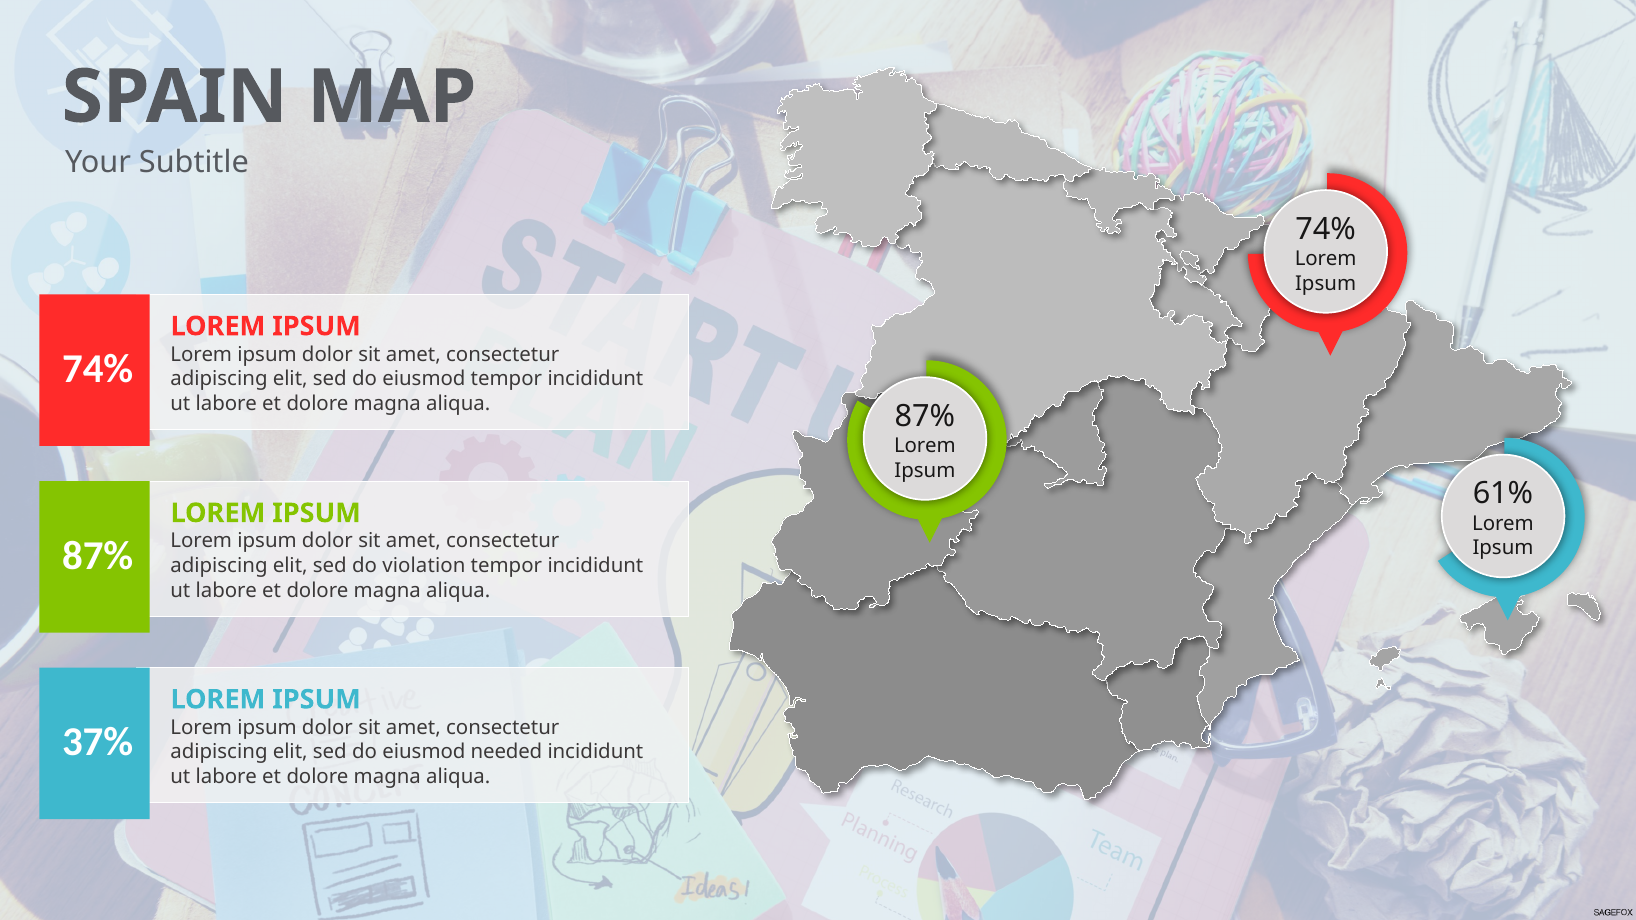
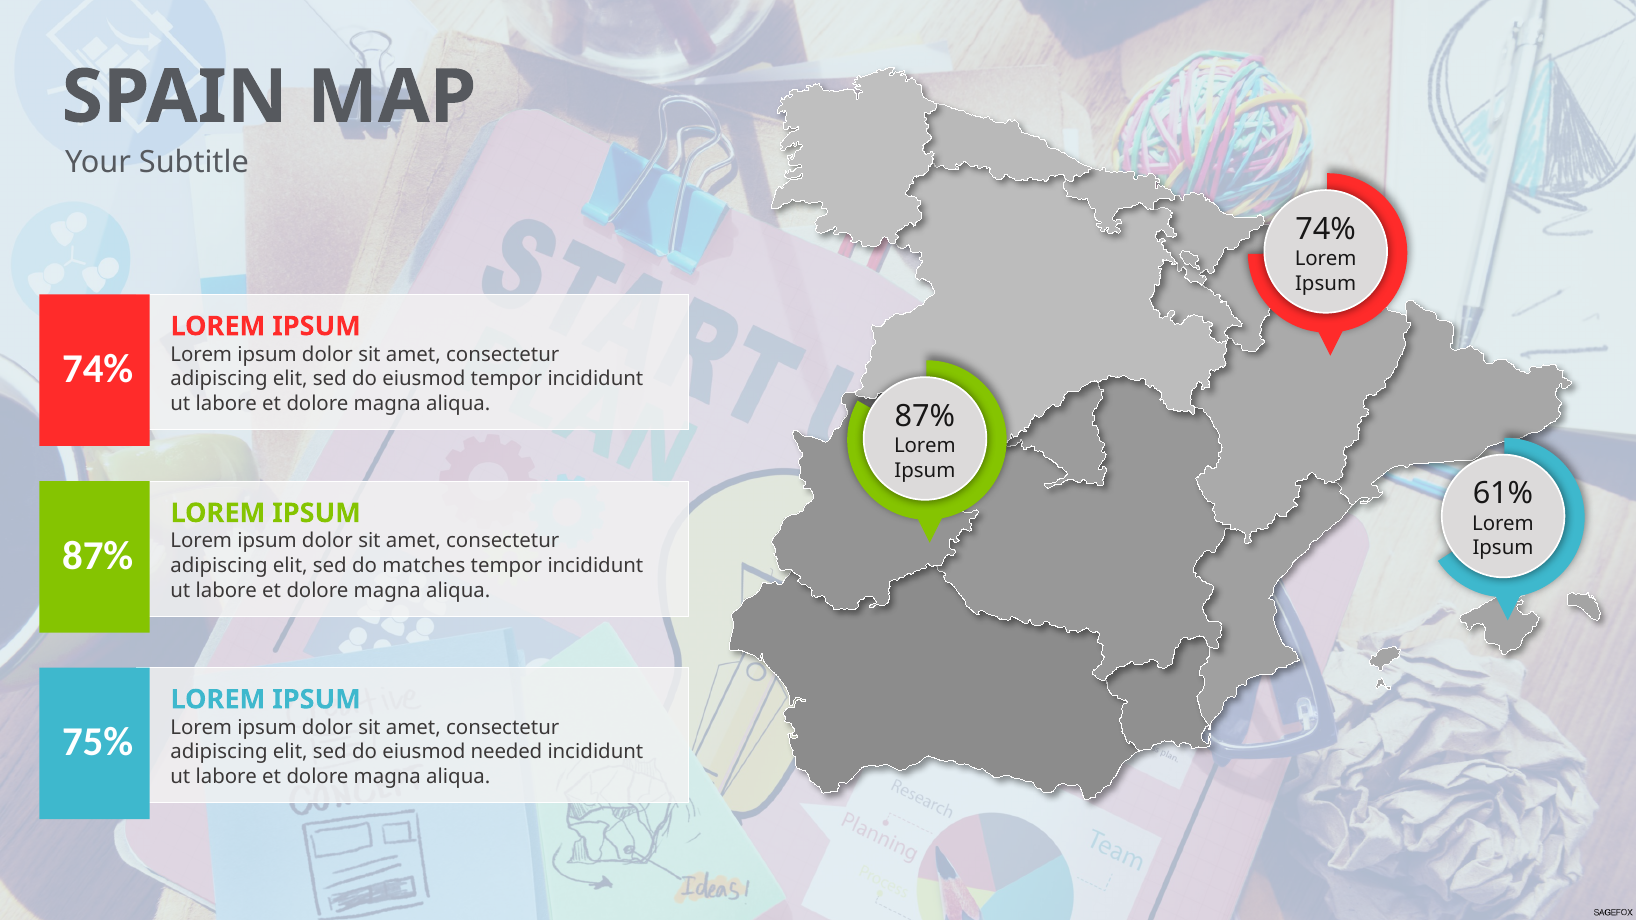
violation: violation -> matches
37%: 37% -> 75%
